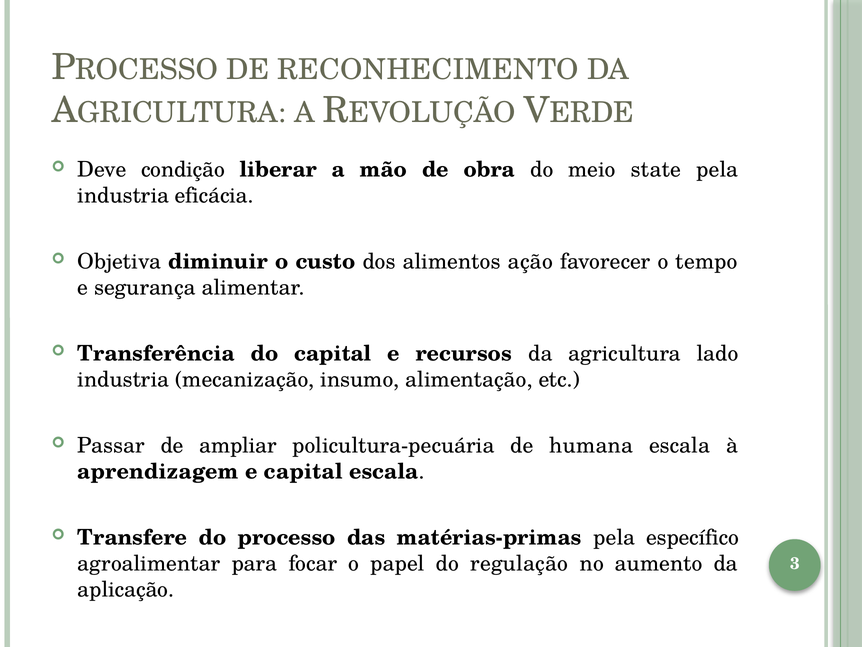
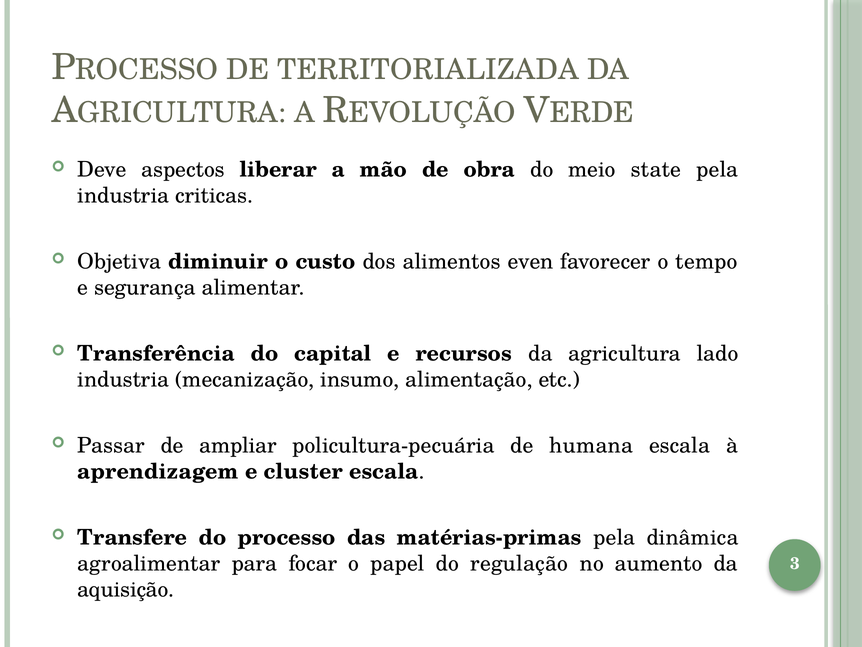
RECONHECIMENTO: RECONHECIMENTO -> TERRITORIALIZADA
condição: condição -> aspectos
eficácia: eficácia -> criticas
ação: ação -> even
e capital: capital -> cluster
específico: específico -> dinâmica
aplicação: aplicação -> aquisição
